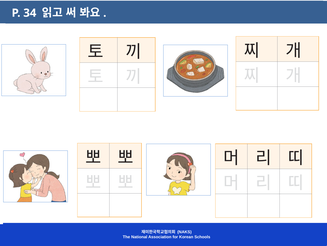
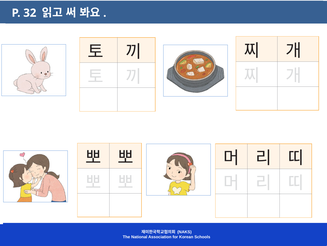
34: 34 -> 32
